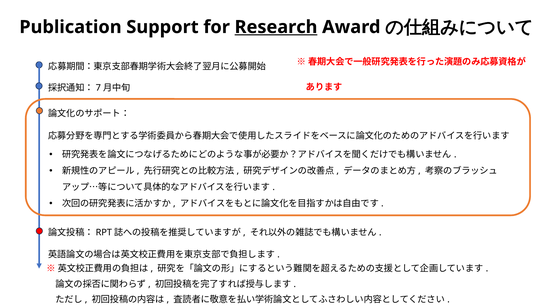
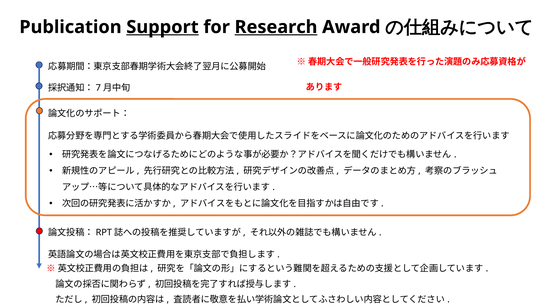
Support underline: none -> present
